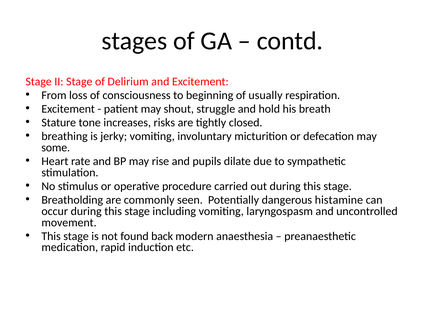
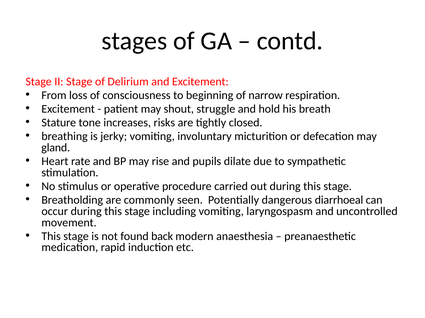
usually: usually -> narrow
some: some -> gland
histamine: histamine -> diarrhoeal
